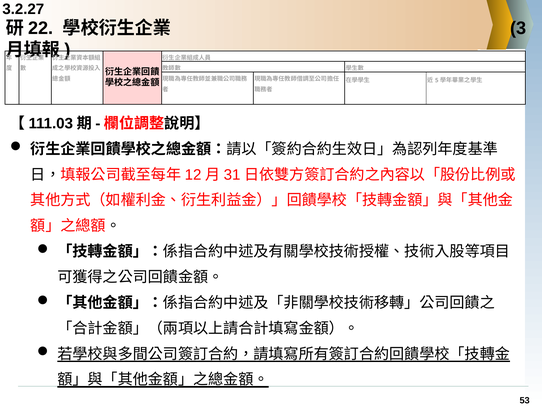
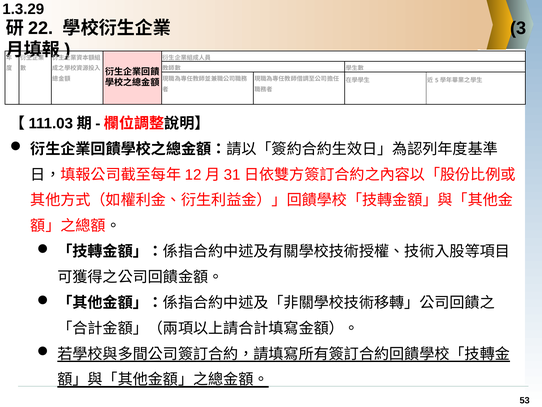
3.2.27: 3.2.27 -> 1.3.29
